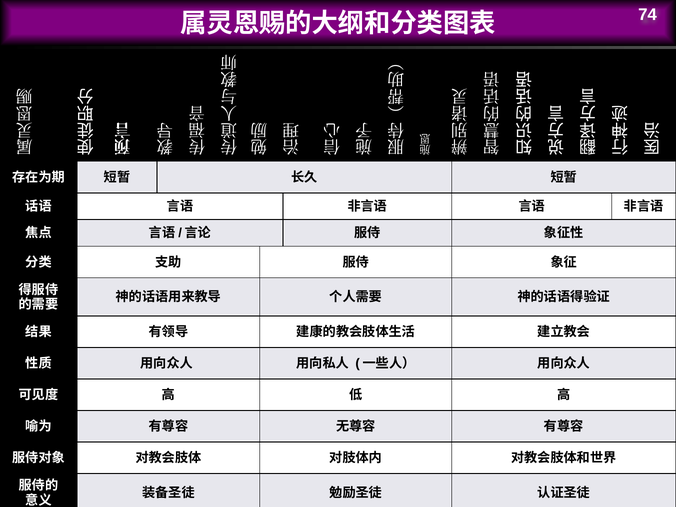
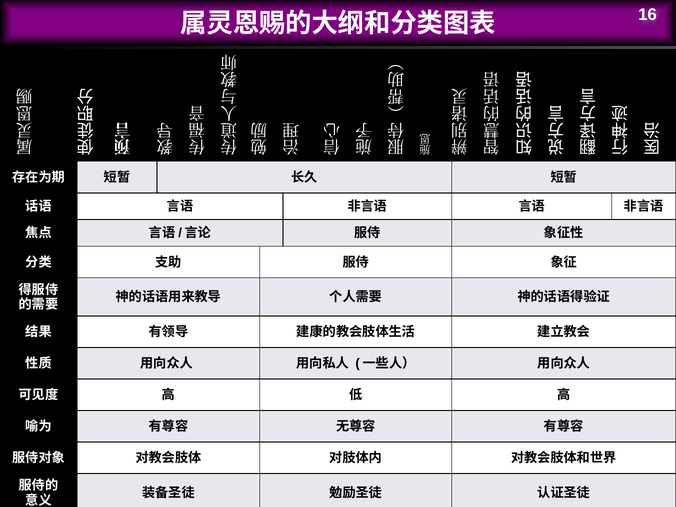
74: 74 -> 16
